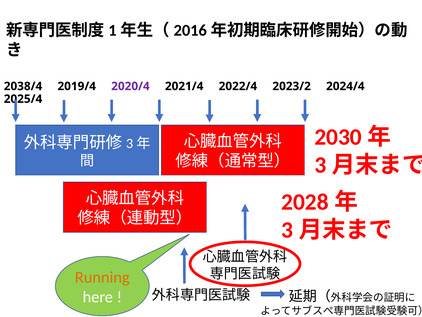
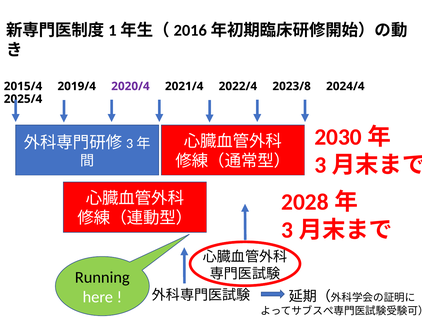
2038/4: 2038/4 -> 2015/4
2023/2: 2023/2 -> 2023/8
Running colour: orange -> black
